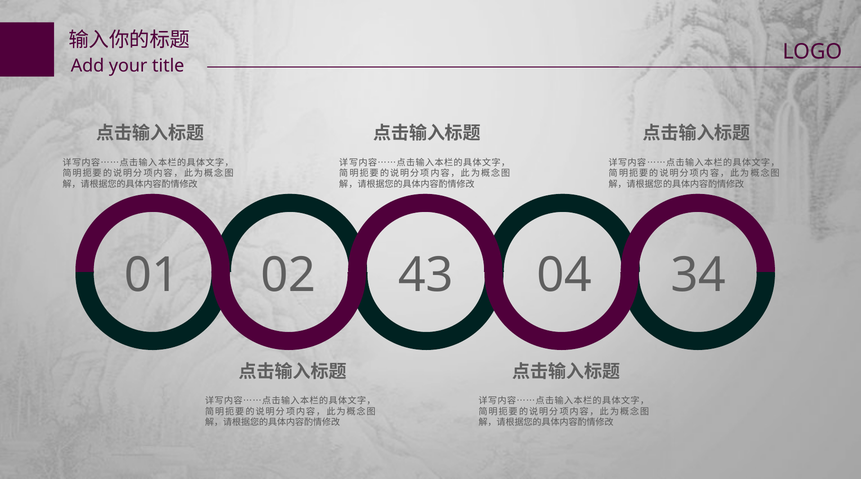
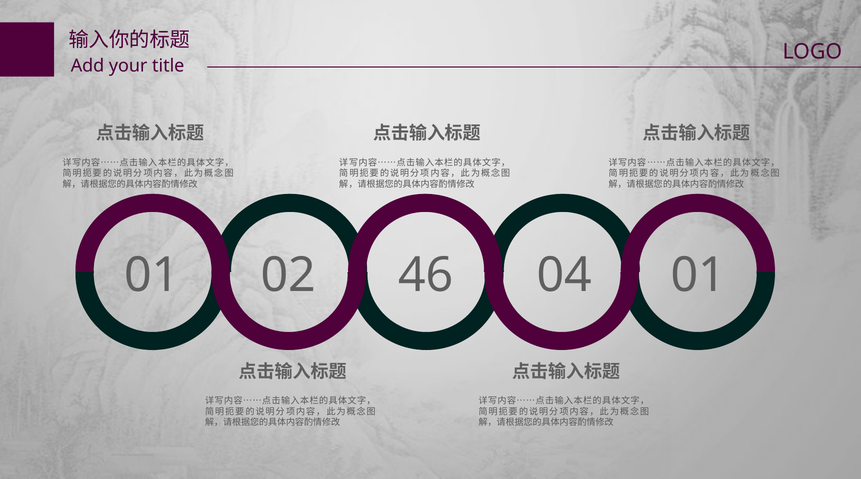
43: 43 -> 46
04 34: 34 -> 01
